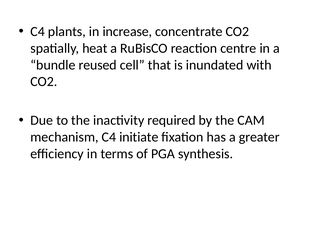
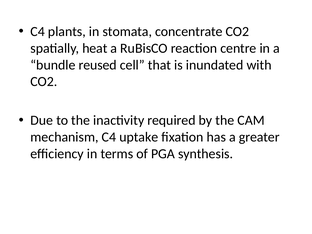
increase: increase -> stomata
initiate: initiate -> uptake
